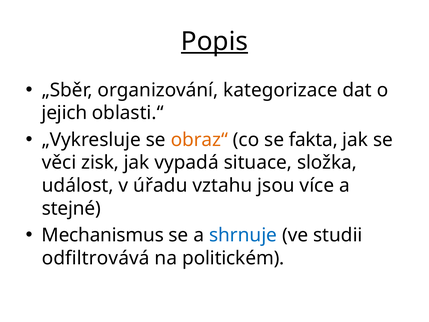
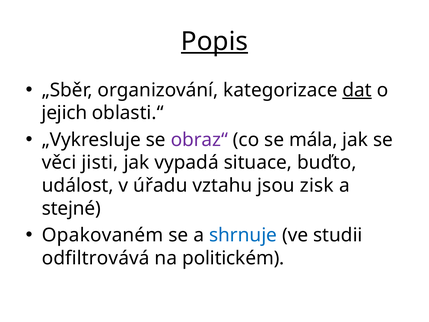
dat underline: none -> present
obraz“ colour: orange -> purple
fakta: fakta -> mála
zisk: zisk -> jisti
složka: složka -> buďto
více: více -> zisk
Mechanismus: Mechanismus -> Opakovaném
